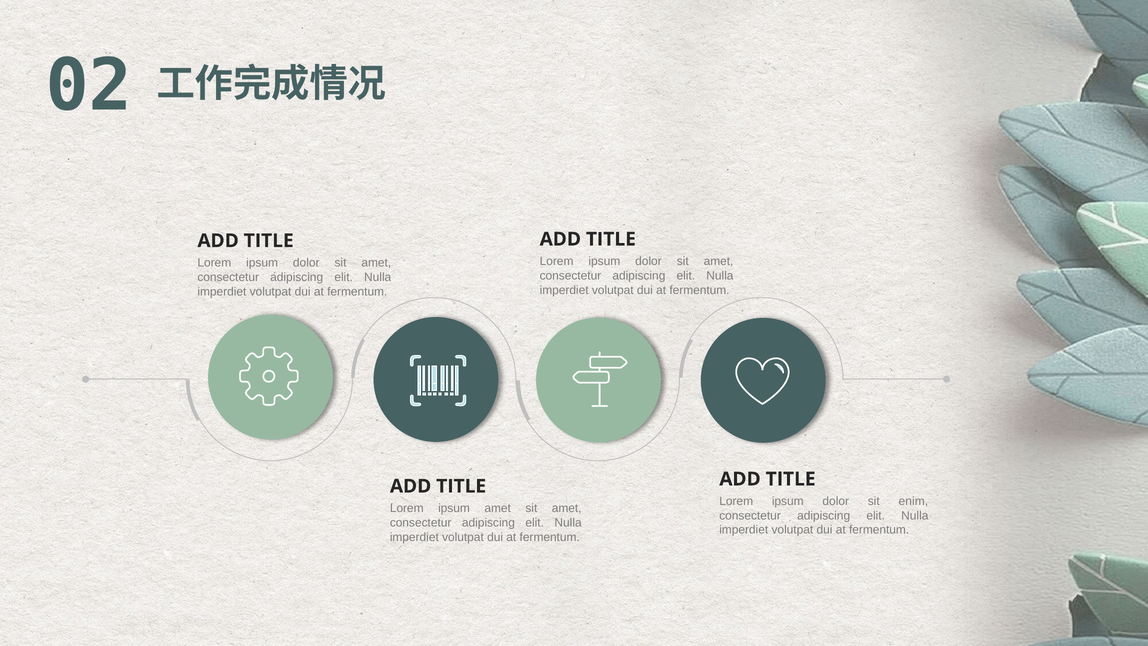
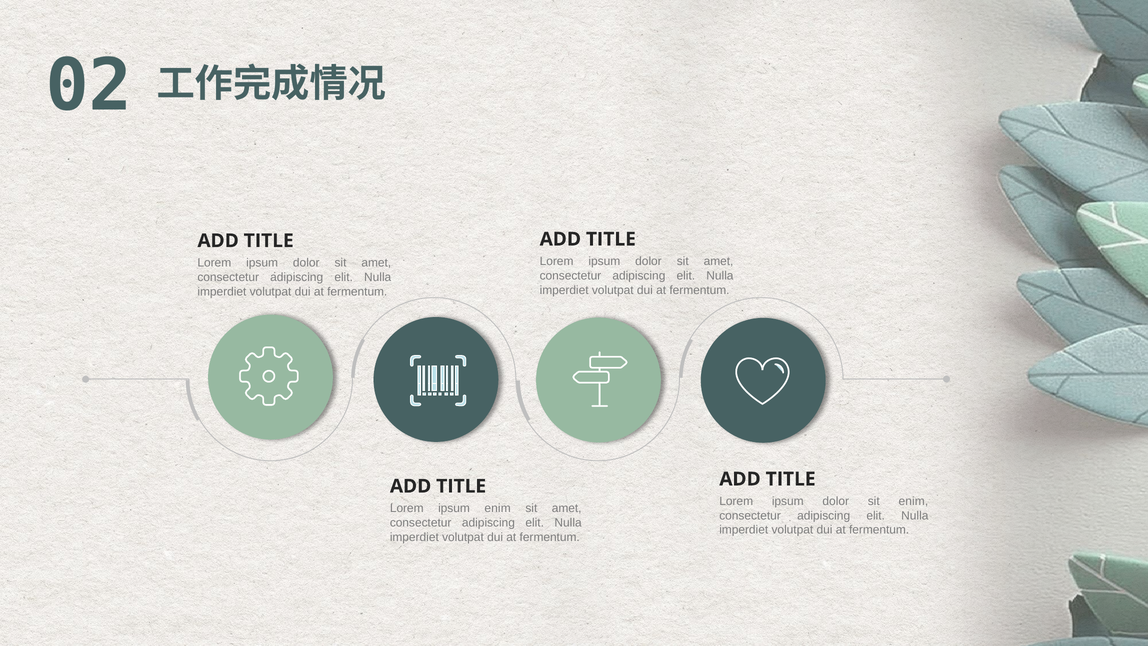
ipsum amet: amet -> enim
